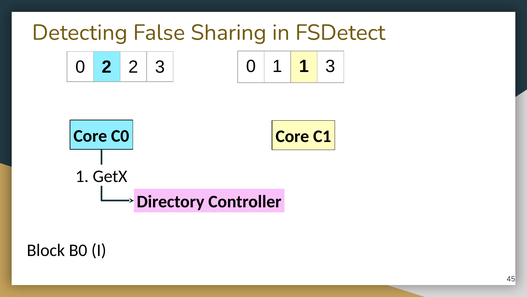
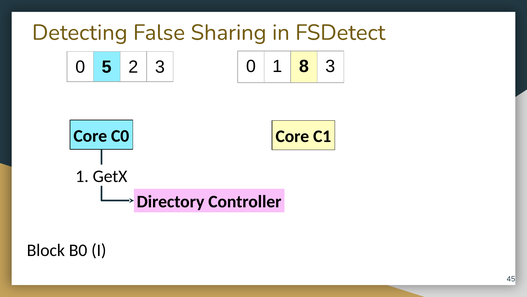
1 1: 1 -> 8
0 2: 2 -> 5
